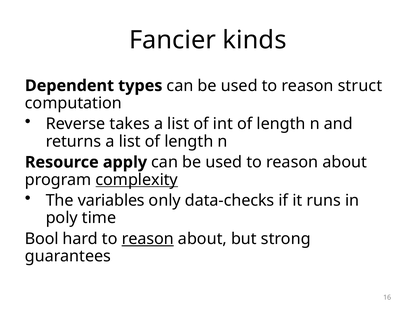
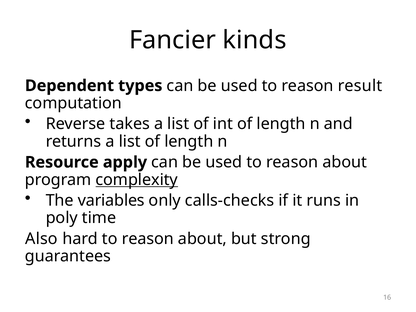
struct: struct -> result
data-checks: data-checks -> calls-checks
Bool: Bool -> Also
reason at (148, 239) underline: present -> none
